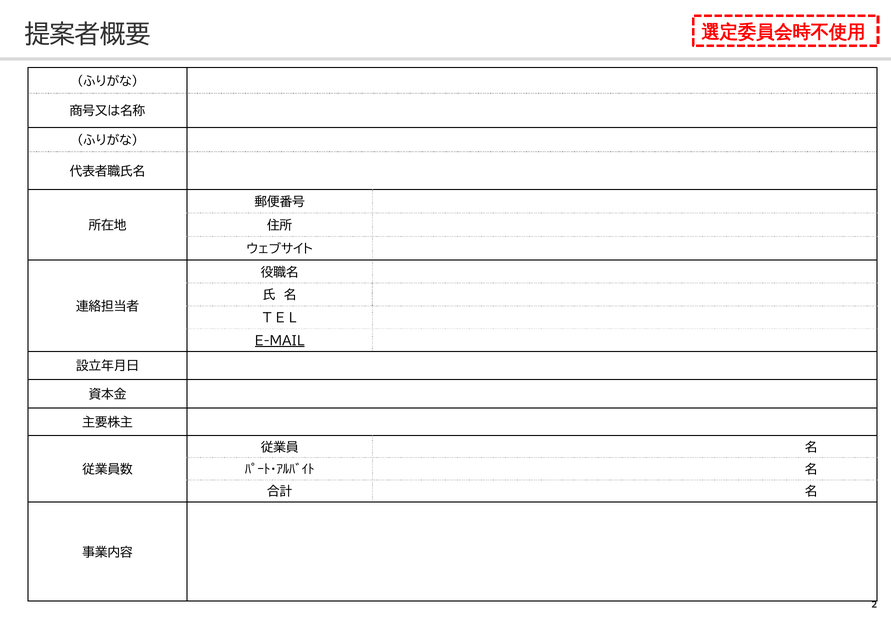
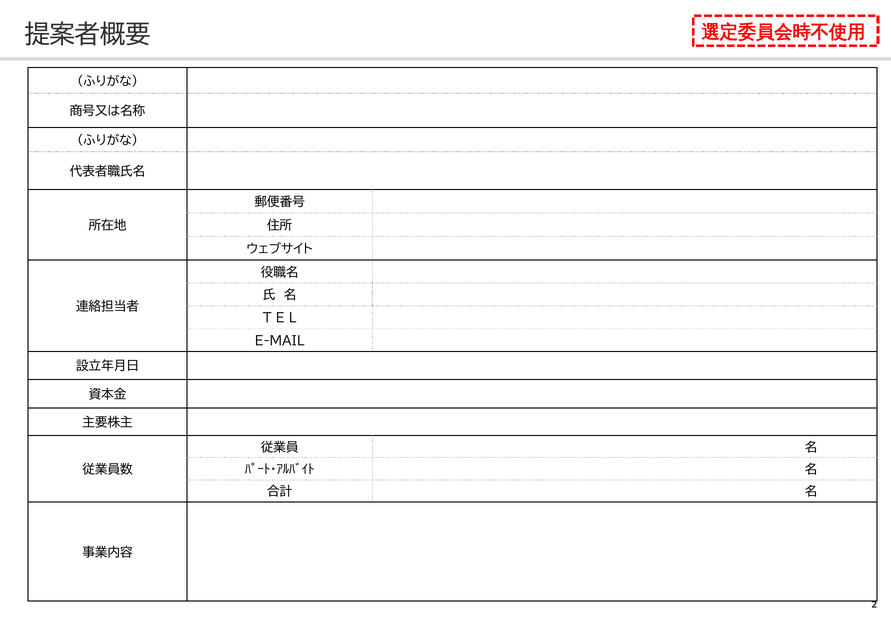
E-MAIL underline: present -> none
